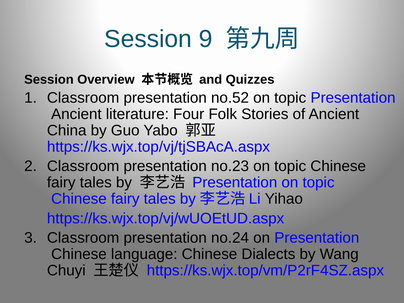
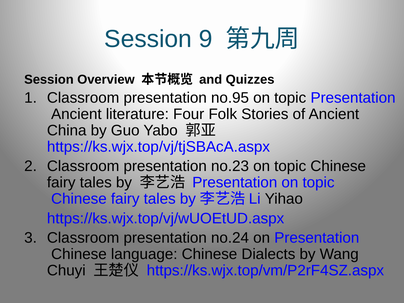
no.52: no.52 -> no.95
